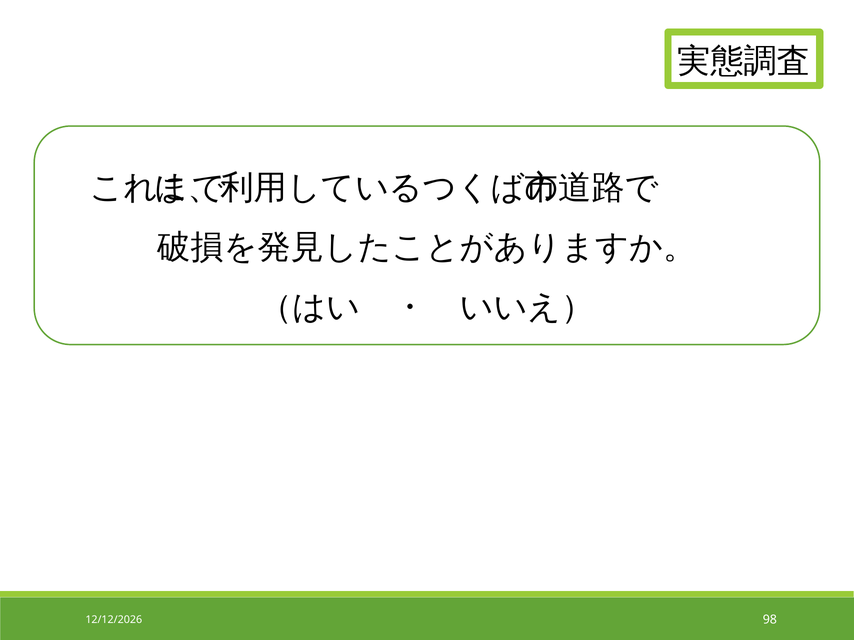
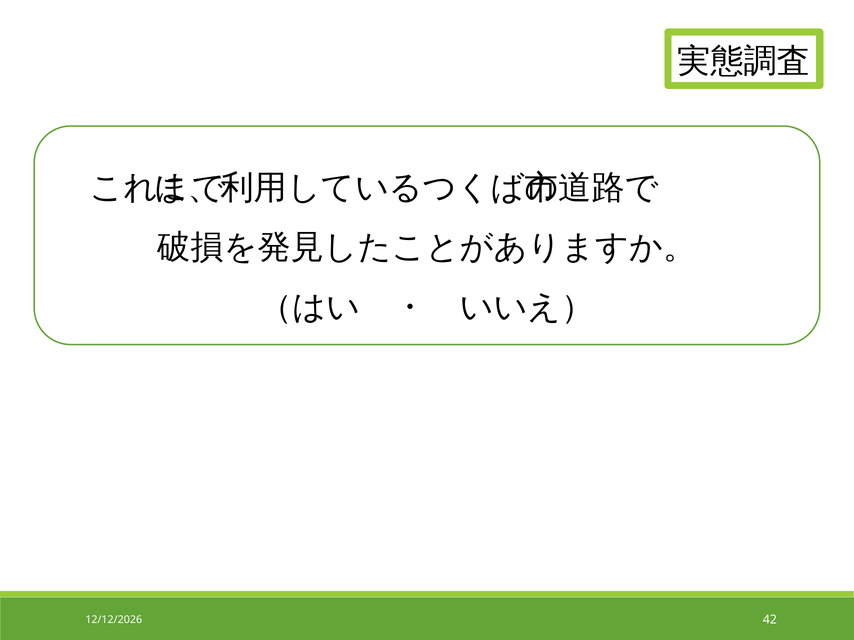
98: 98 -> 42
